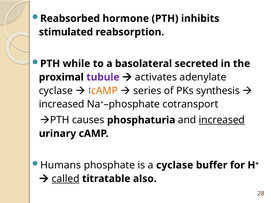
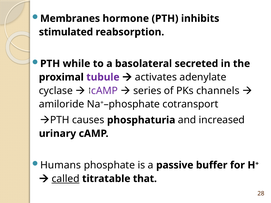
Reabsorbed: Reabsorbed -> Membranes
cAMP at (105, 91) colour: orange -> purple
synthesis: synthesis -> channels
increased at (62, 104): increased -> amiloride
increased at (222, 120) underline: present -> none
a cyclase: cyclase -> passive
also: also -> that
